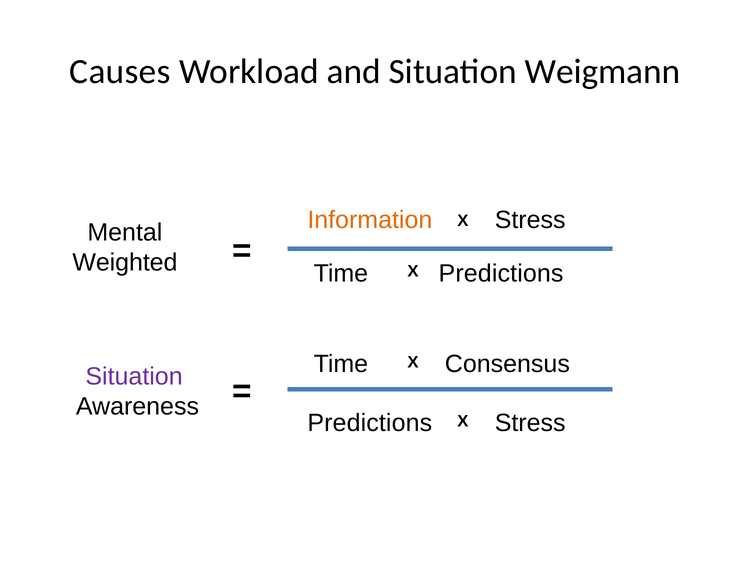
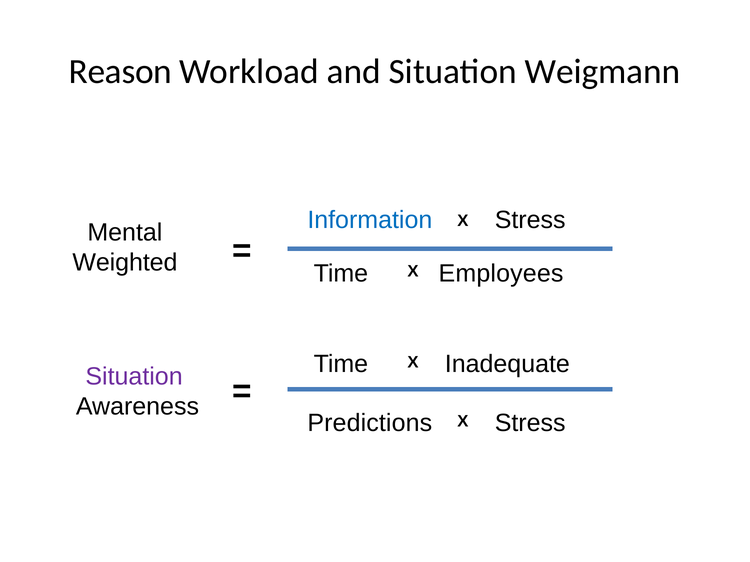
Causes: Causes -> Reason
Information colour: orange -> blue
Predictions at (501, 274): Predictions -> Employees
Consensus: Consensus -> Inadequate
